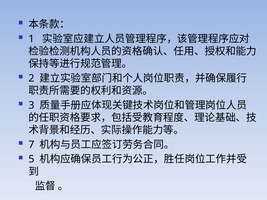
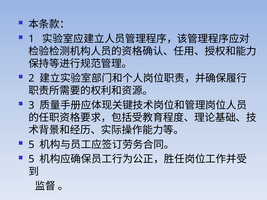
7 at (31, 145): 7 -> 5
